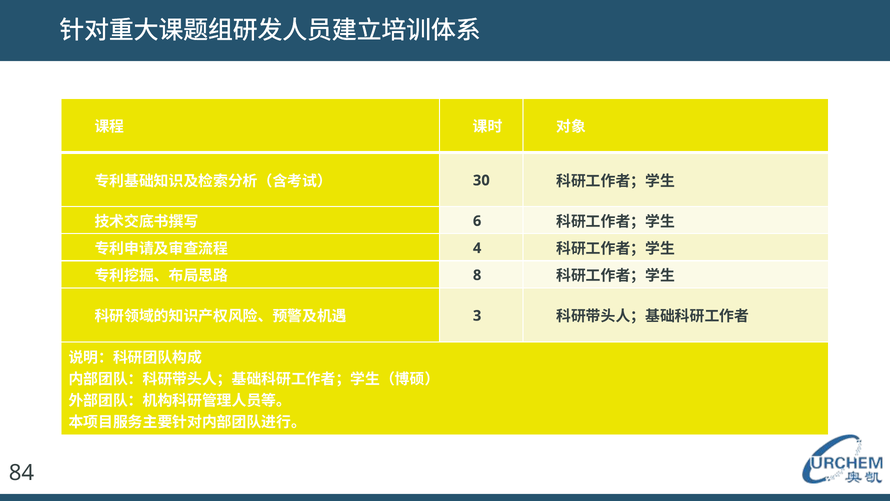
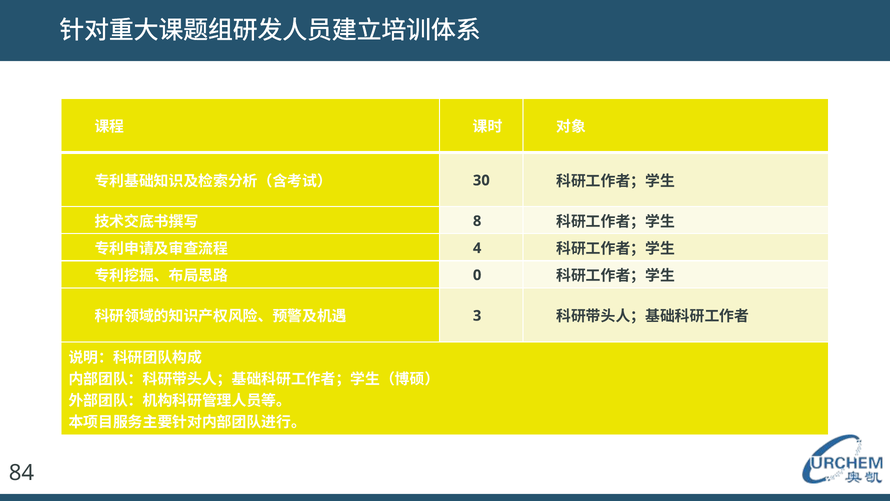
6: 6 -> 8
8: 8 -> 0
